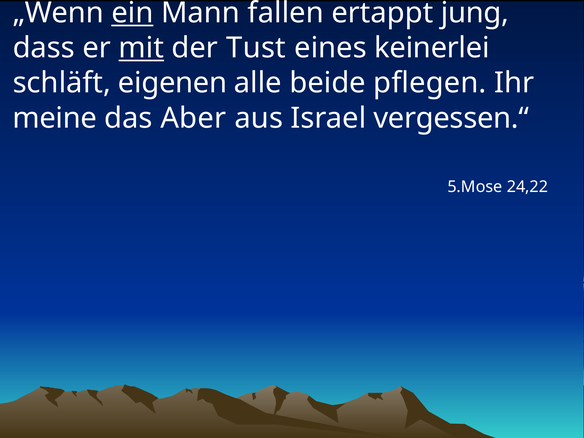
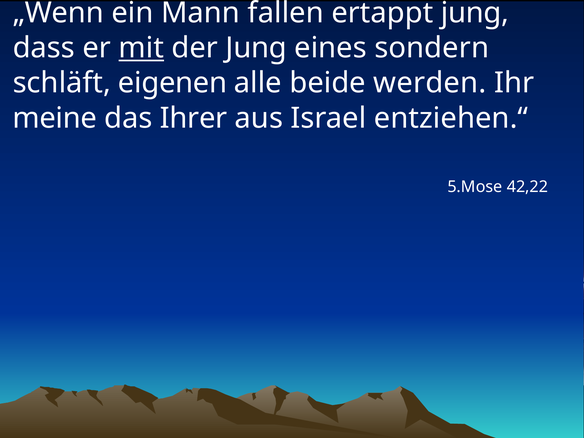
ein underline: present -> none
der Tust: Tust -> Jung
keinerlei: keinerlei -> sondern
pflegen: pflegen -> werden
Aber: Aber -> Ihrer
vergessen.“: vergessen.“ -> entziehen.“
24,22: 24,22 -> 42,22
